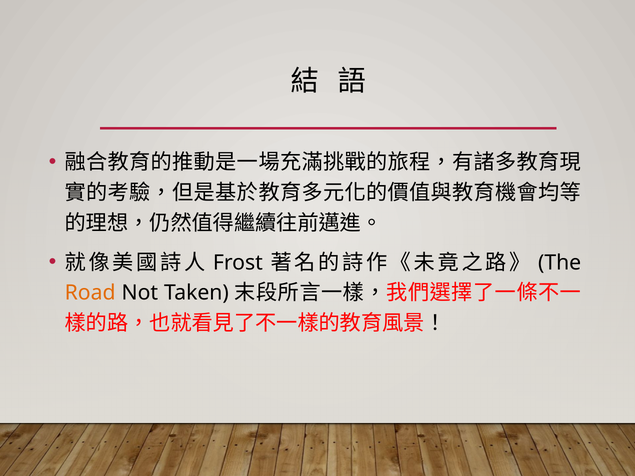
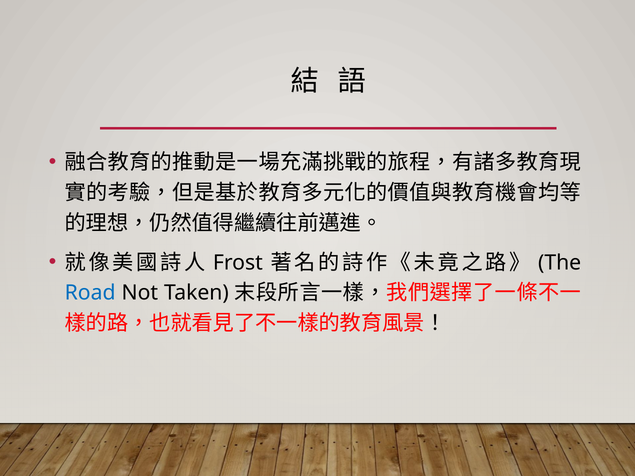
Road colour: orange -> blue
